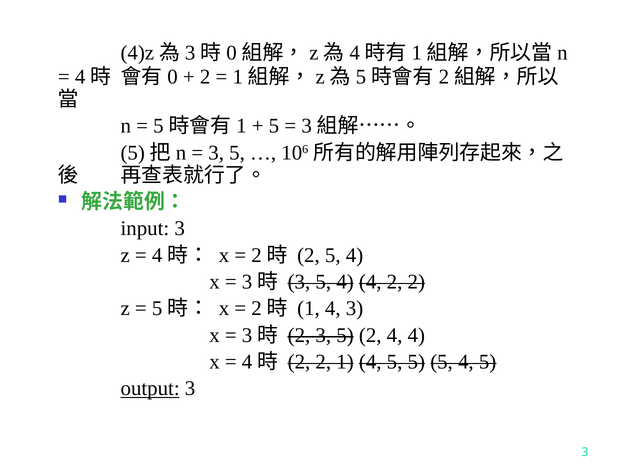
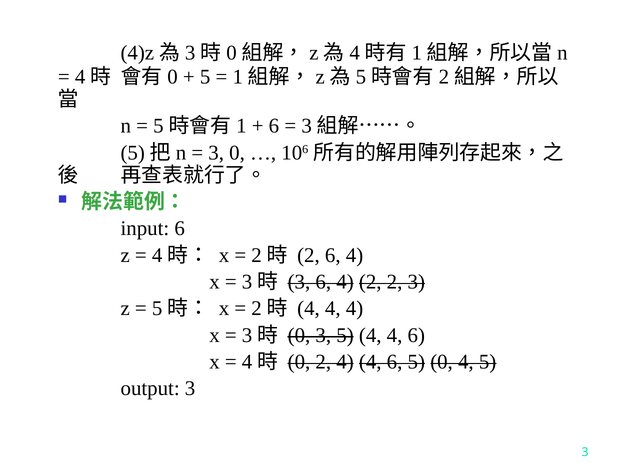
2 at (205, 77): 2 -> 5
5 at (274, 126): 5 -> 6
5 at (237, 153): 5 -> 0
input 3: 3 -> 6
2 5: 5 -> 6
5 at (323, 282): 5 -> 6
4 at (370, 282): 4 -> 2
2 at (416, 282): 2 -> 3
1 at (309, 309): 1 -> 4
3 at (355, 309): 3 -> 4
2 at (299, 336): 2 -> 0
5 2: 2 -> 4
4 at (416, 336): 4 -> 6
2 at (299, 362): 2 -> 0
2 1: 1 -> 4
5 at (395, 362): 5 -> 6
5 at (442, 362): 5 -> 0
output underline: present -> none
